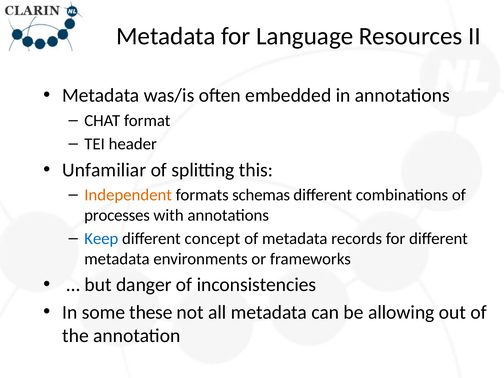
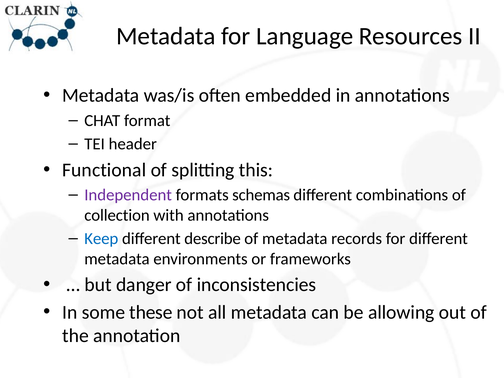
Unfamiliar: Unfamiliar -> Functional
Independent colour: orange -> purple
processes: processes -> collection
concept: concept -> describe
